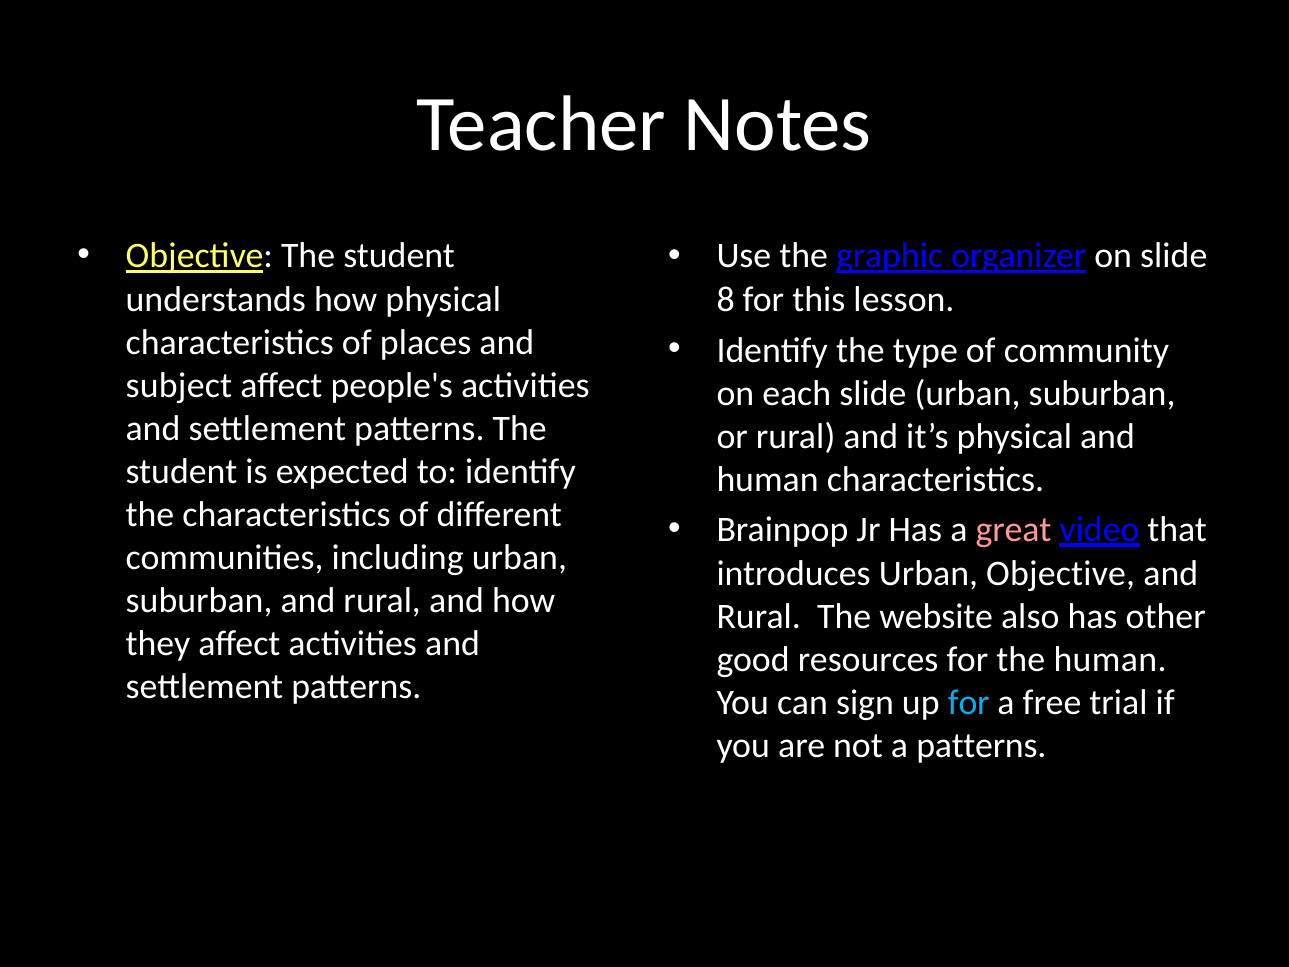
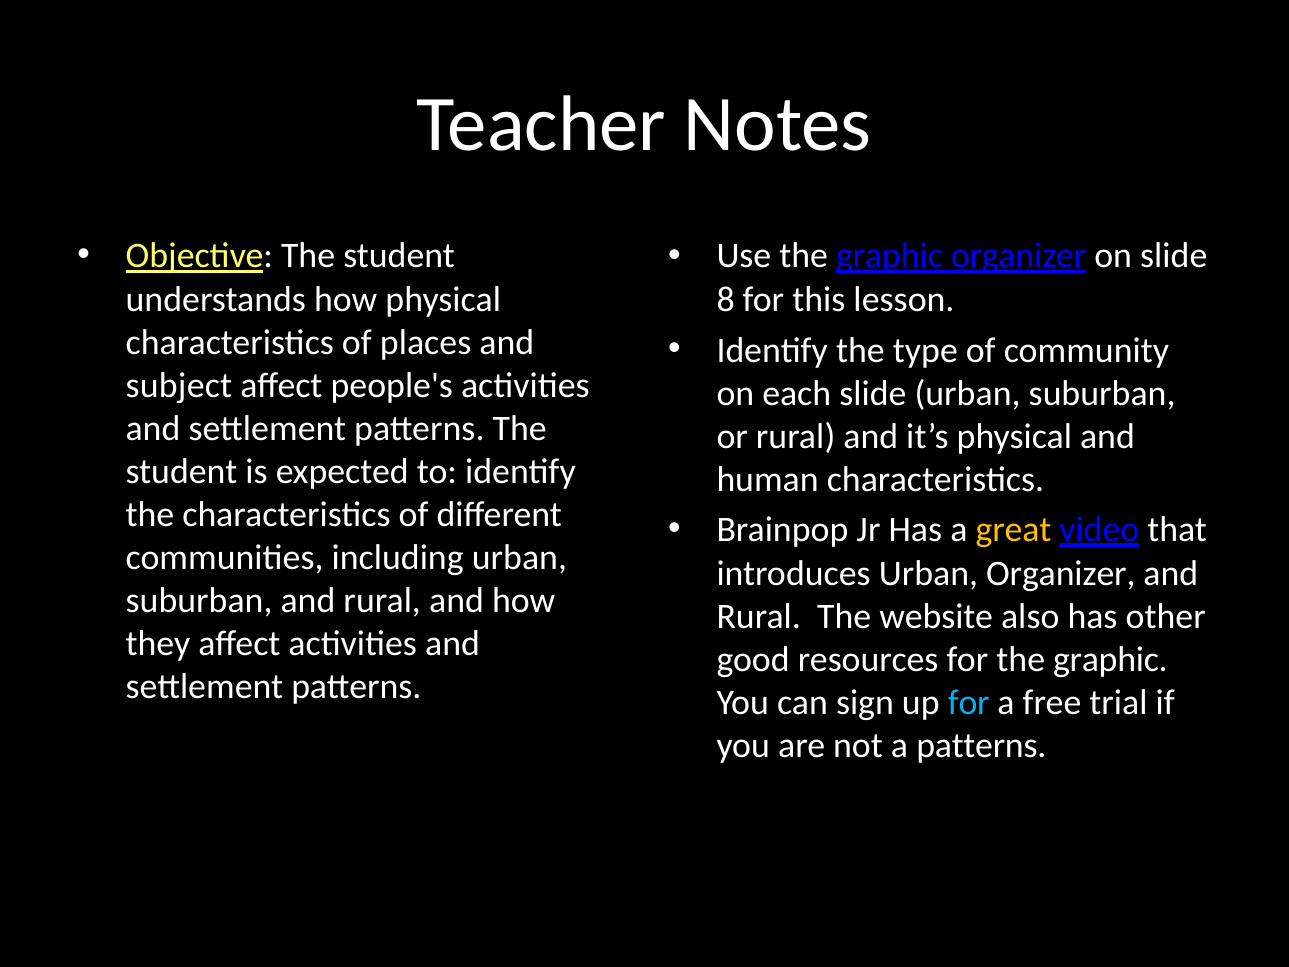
great colour: pink -> yellow
Urban Objective: Objective -> Organizer
for the human: human -> graphic
